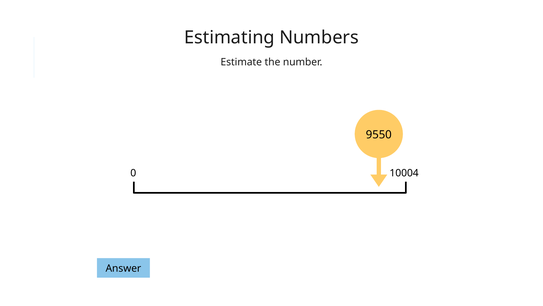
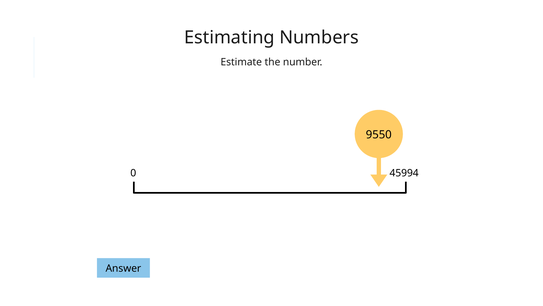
10004: 10004 -> 45994
